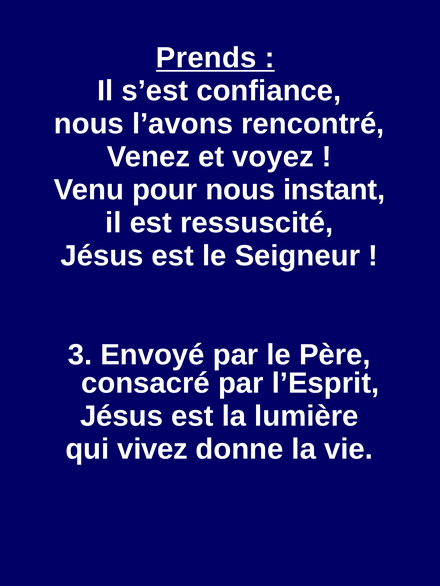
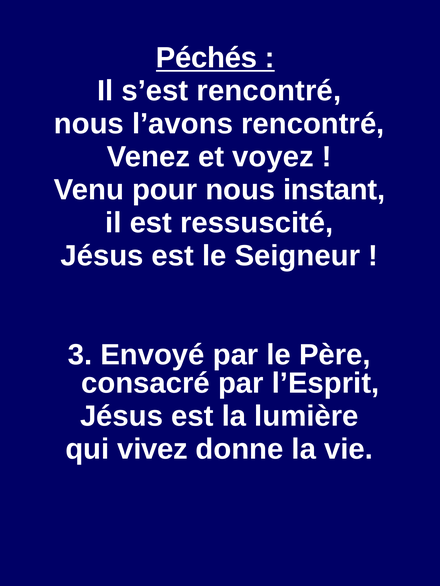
Prends: Prends -> Péchés
s’est confiance: confiance -> rencontré
